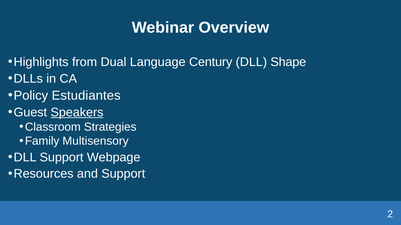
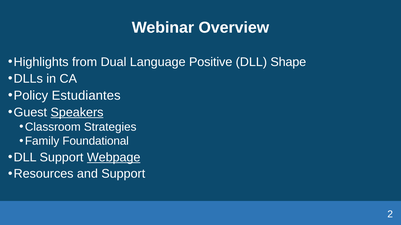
Century: Century -> Positive
Multisensory: Multisensory -> Foundational
Webpage underline: none -> present
